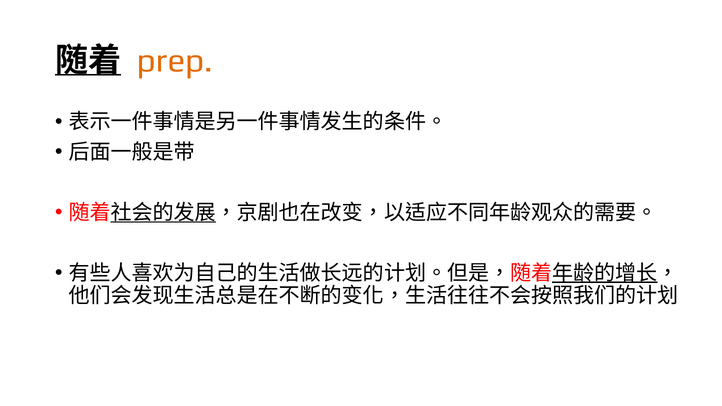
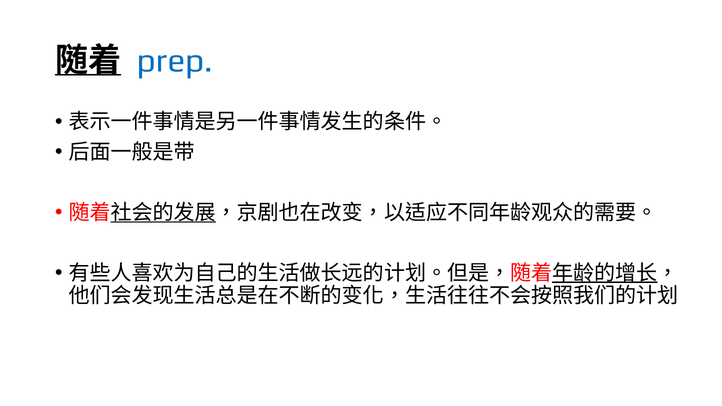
prep colour: orange -> blue
